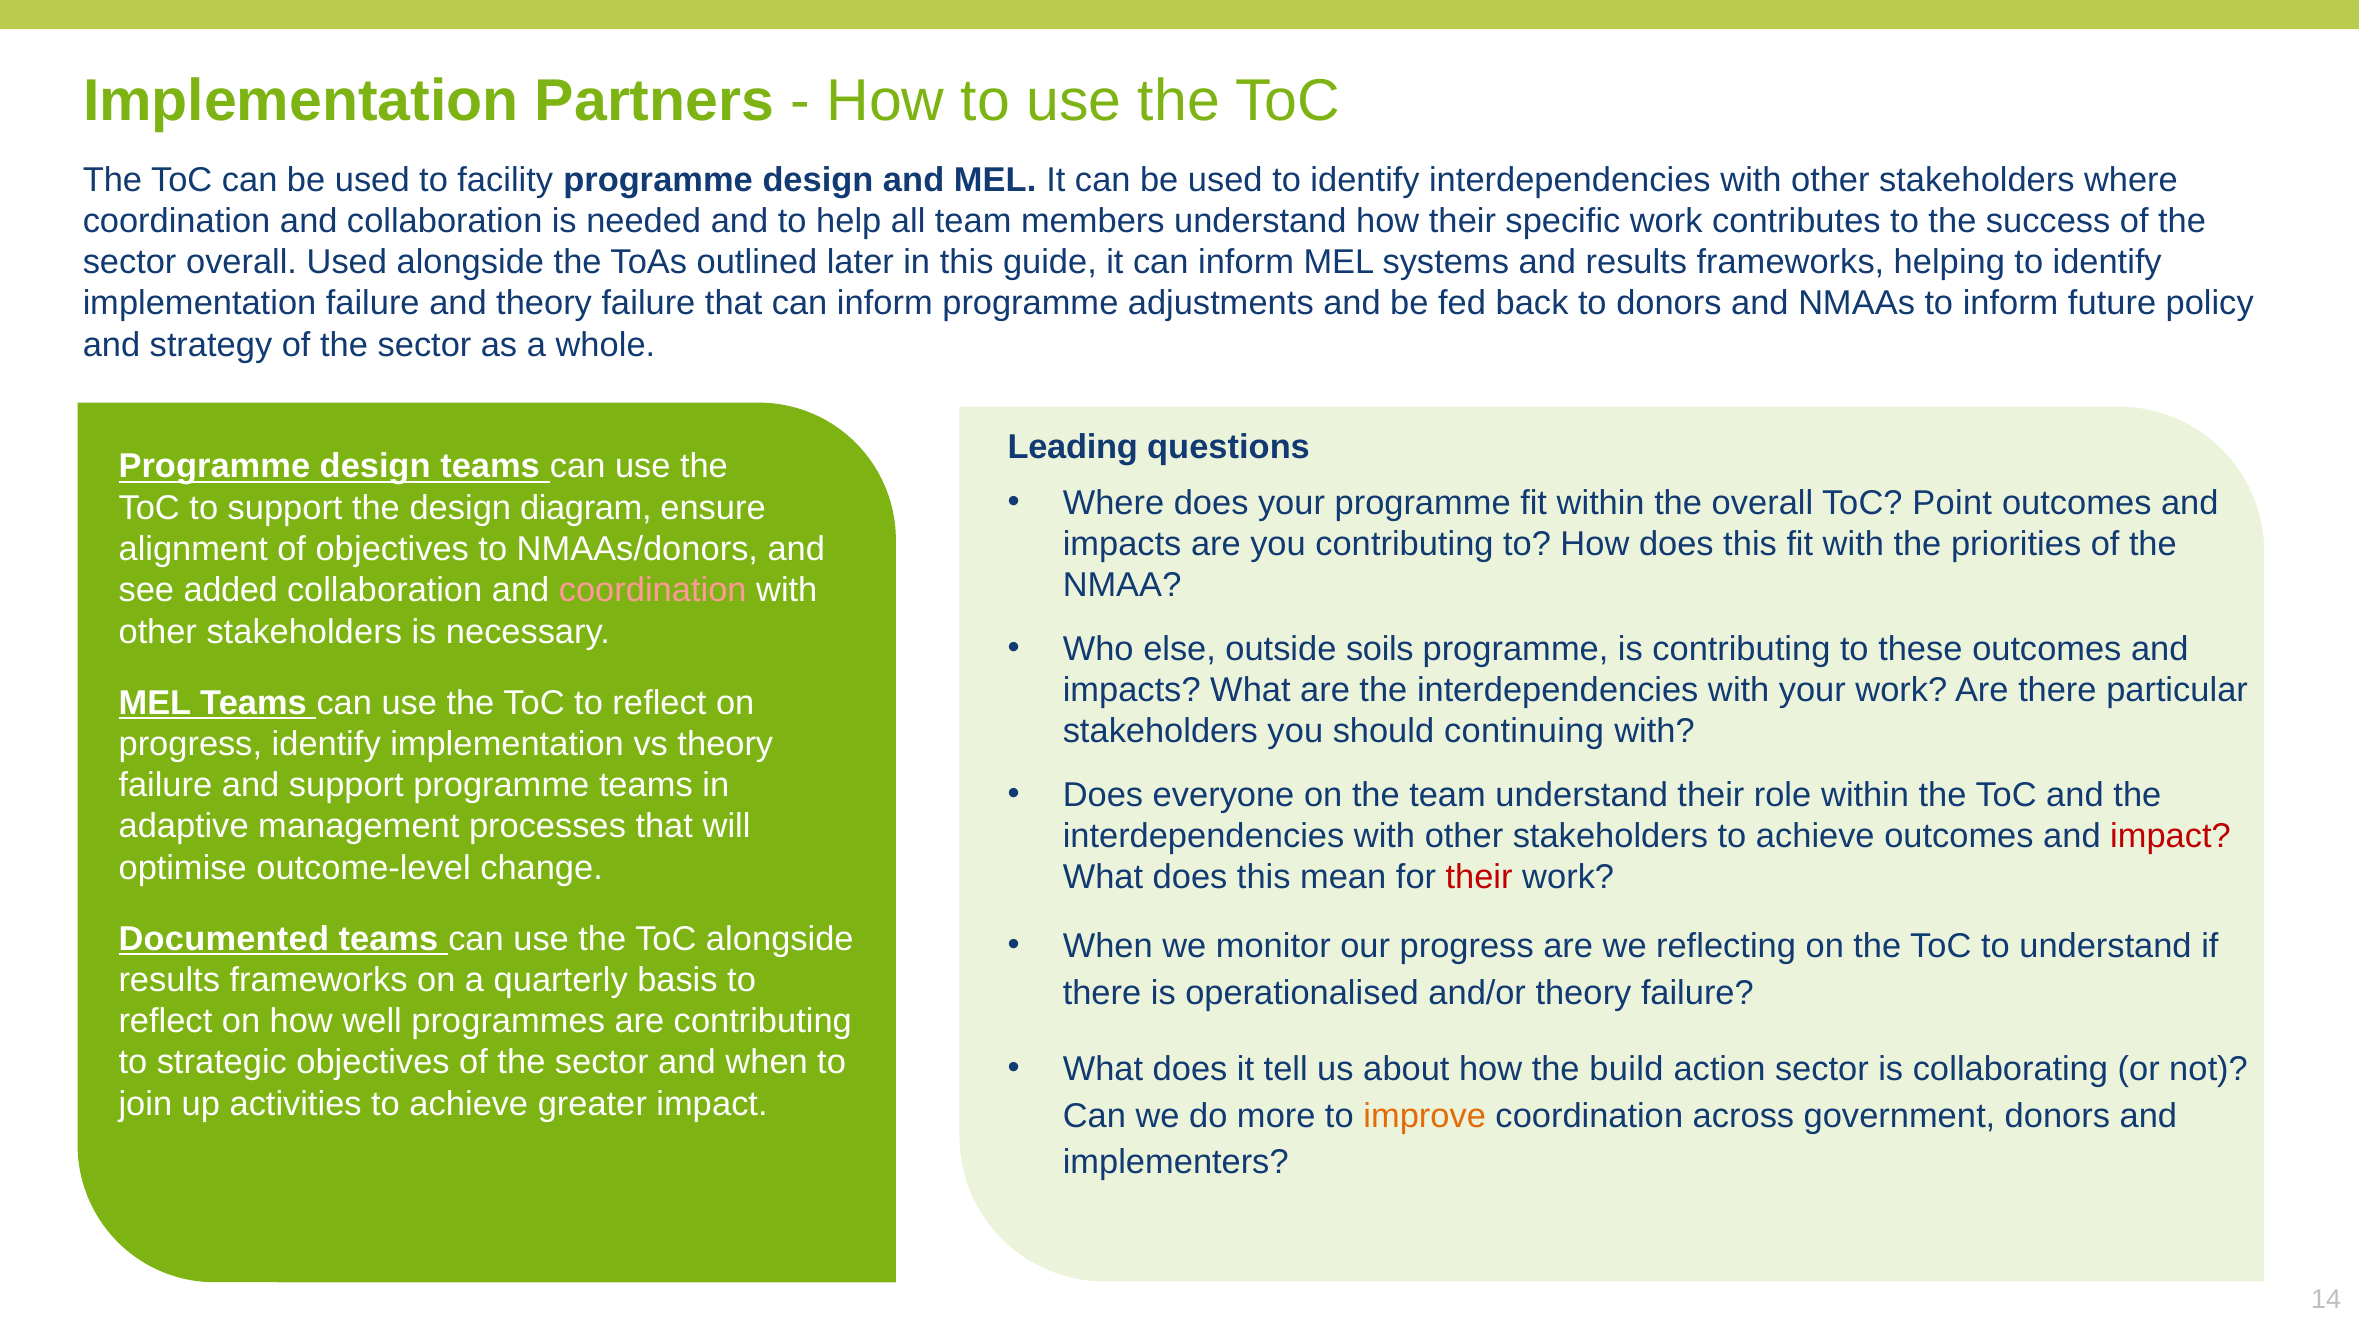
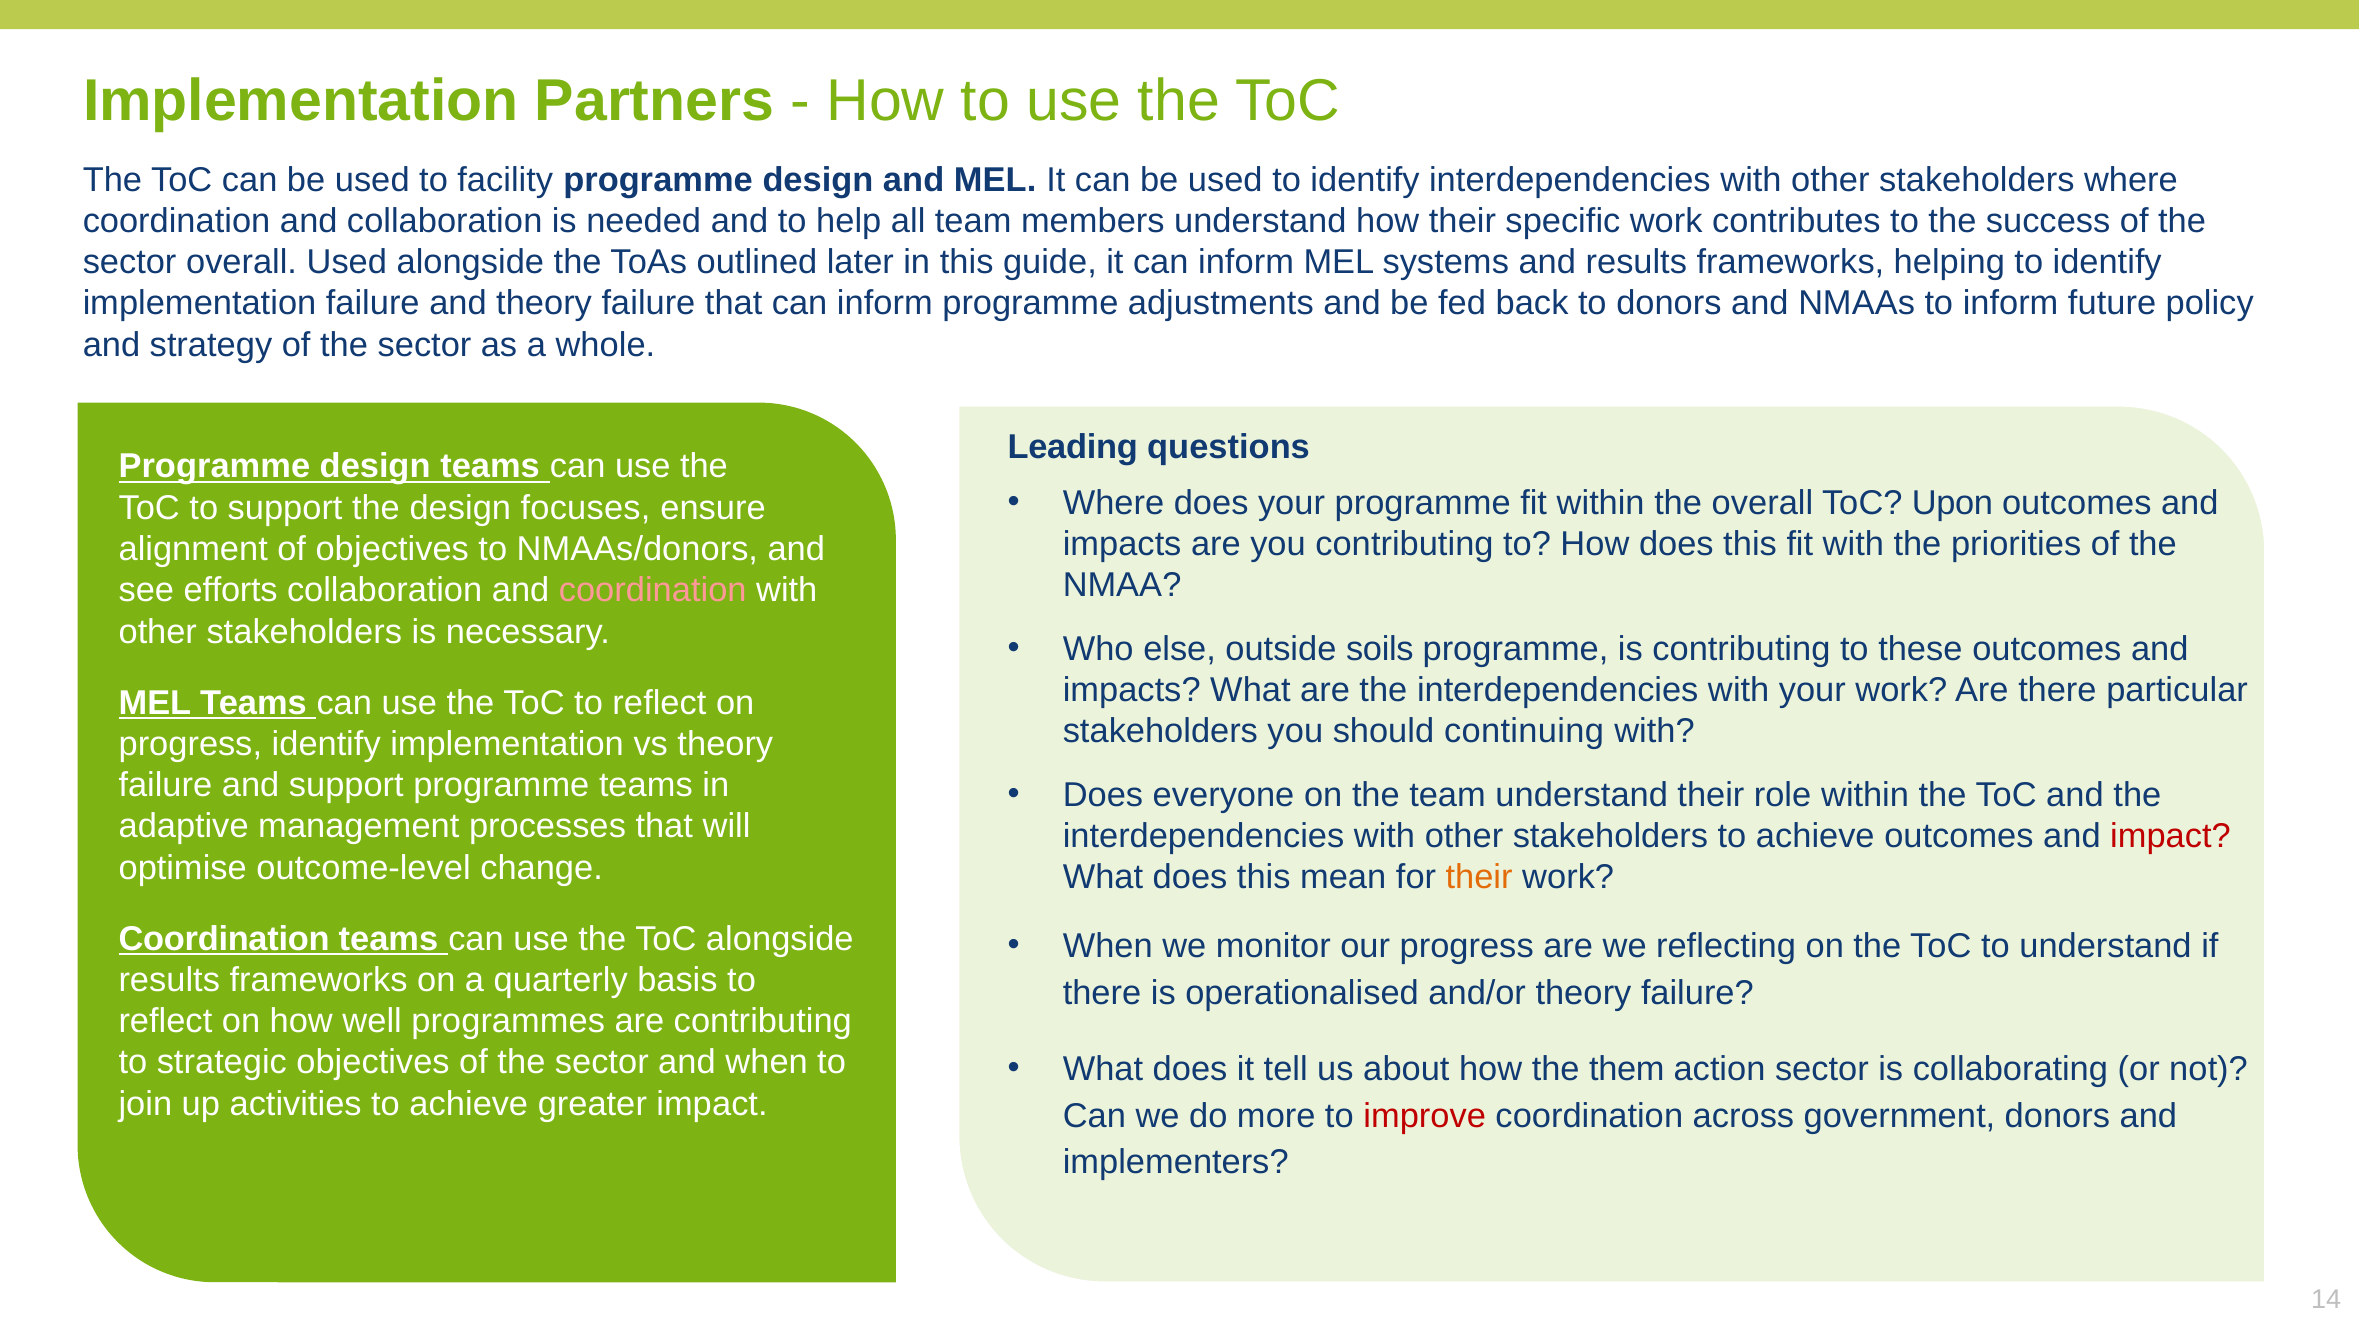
Point: Point -> Upon
diagram: diagram -> focuses
added: added -> efforts
their at (1479, 878) colour: red -> orange
Documented at (224, 939): Documented -> Coordination
build: build -> them
improve colour: orange -> red
